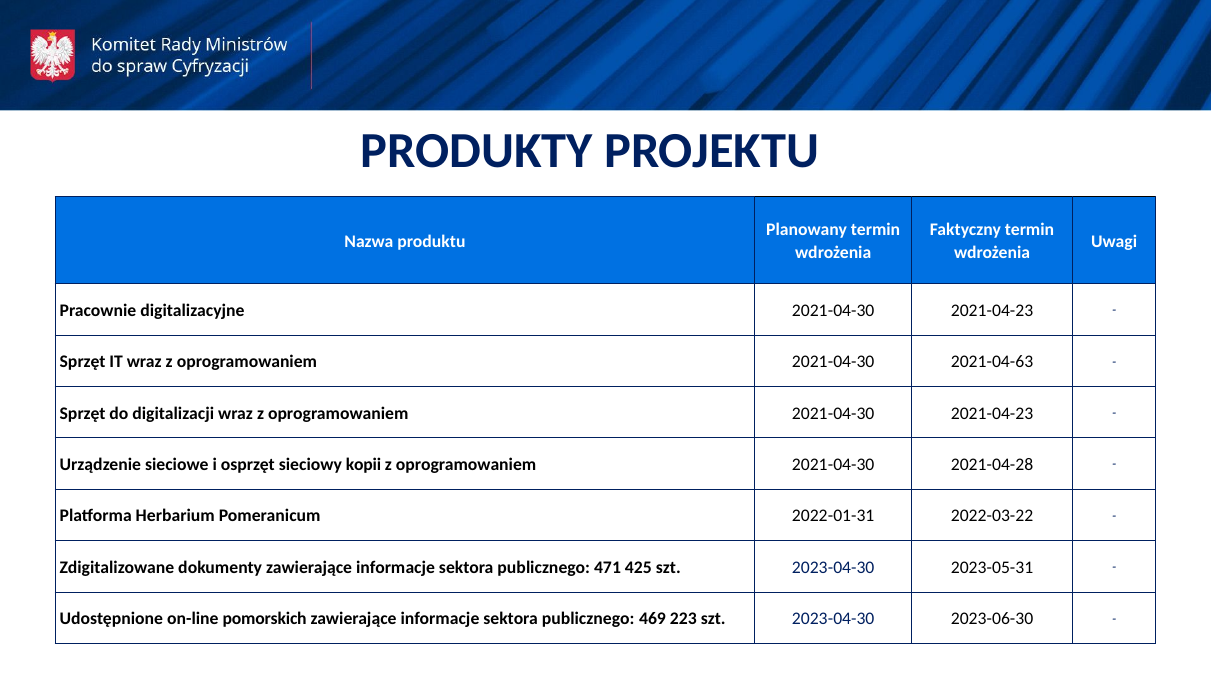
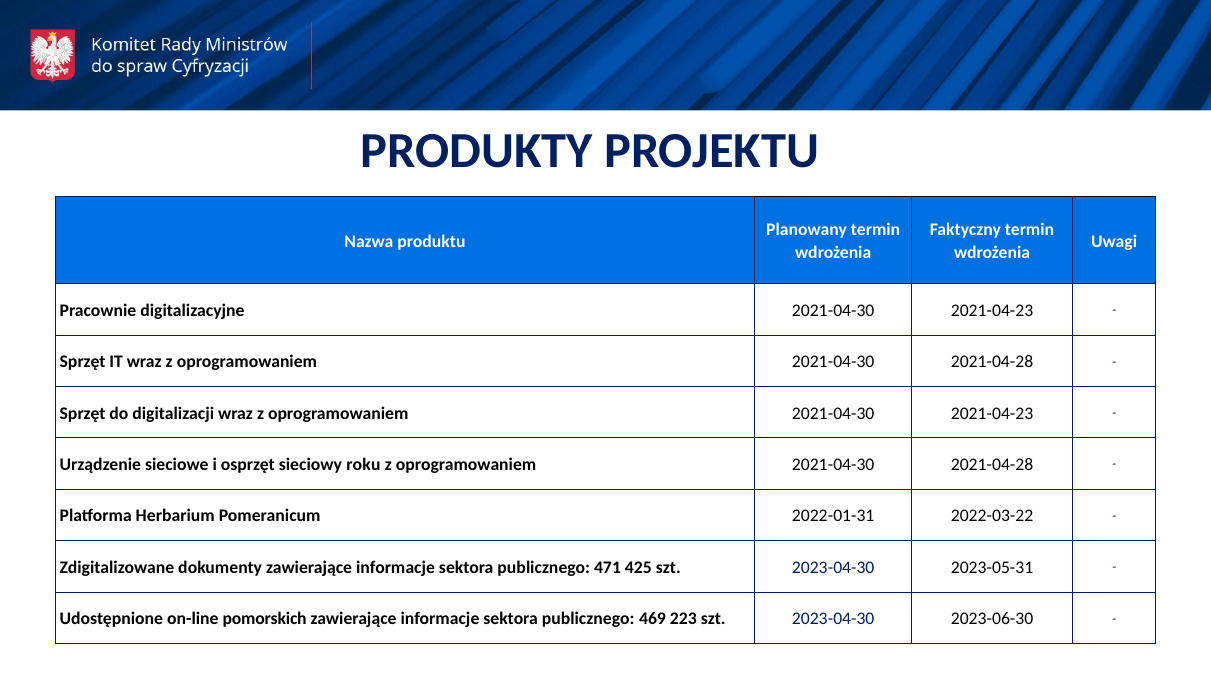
2021-04-63 at (992, 362): 2021-04-63 -> 2021-04-28
kopii: kopii -> roku
